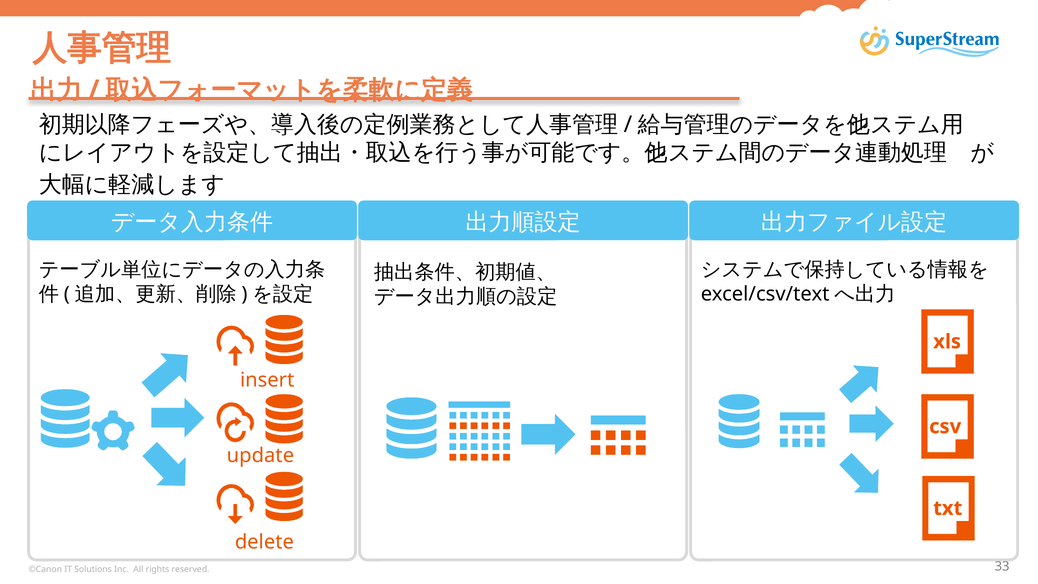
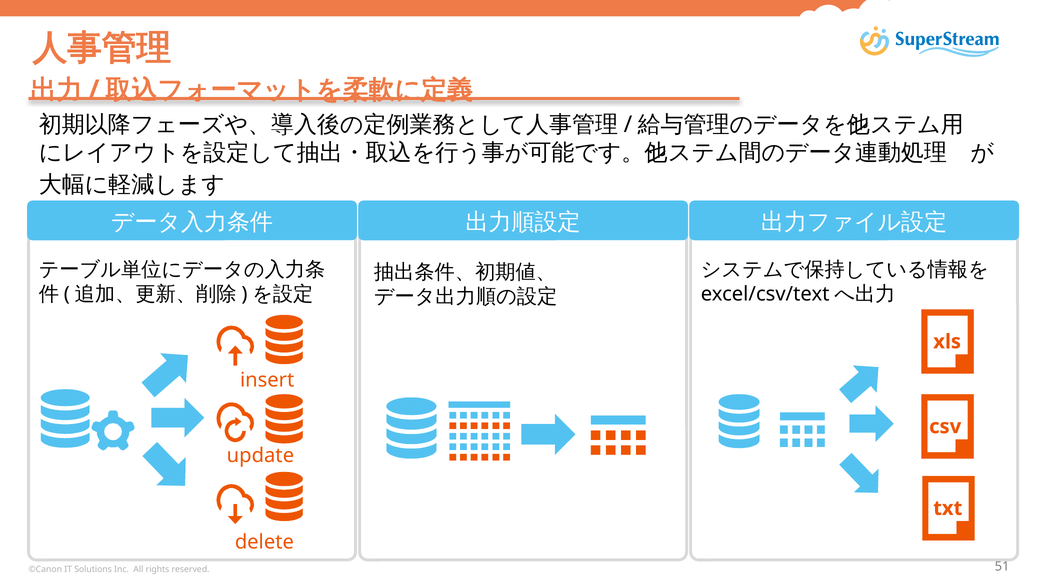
33: 33 -> 51
